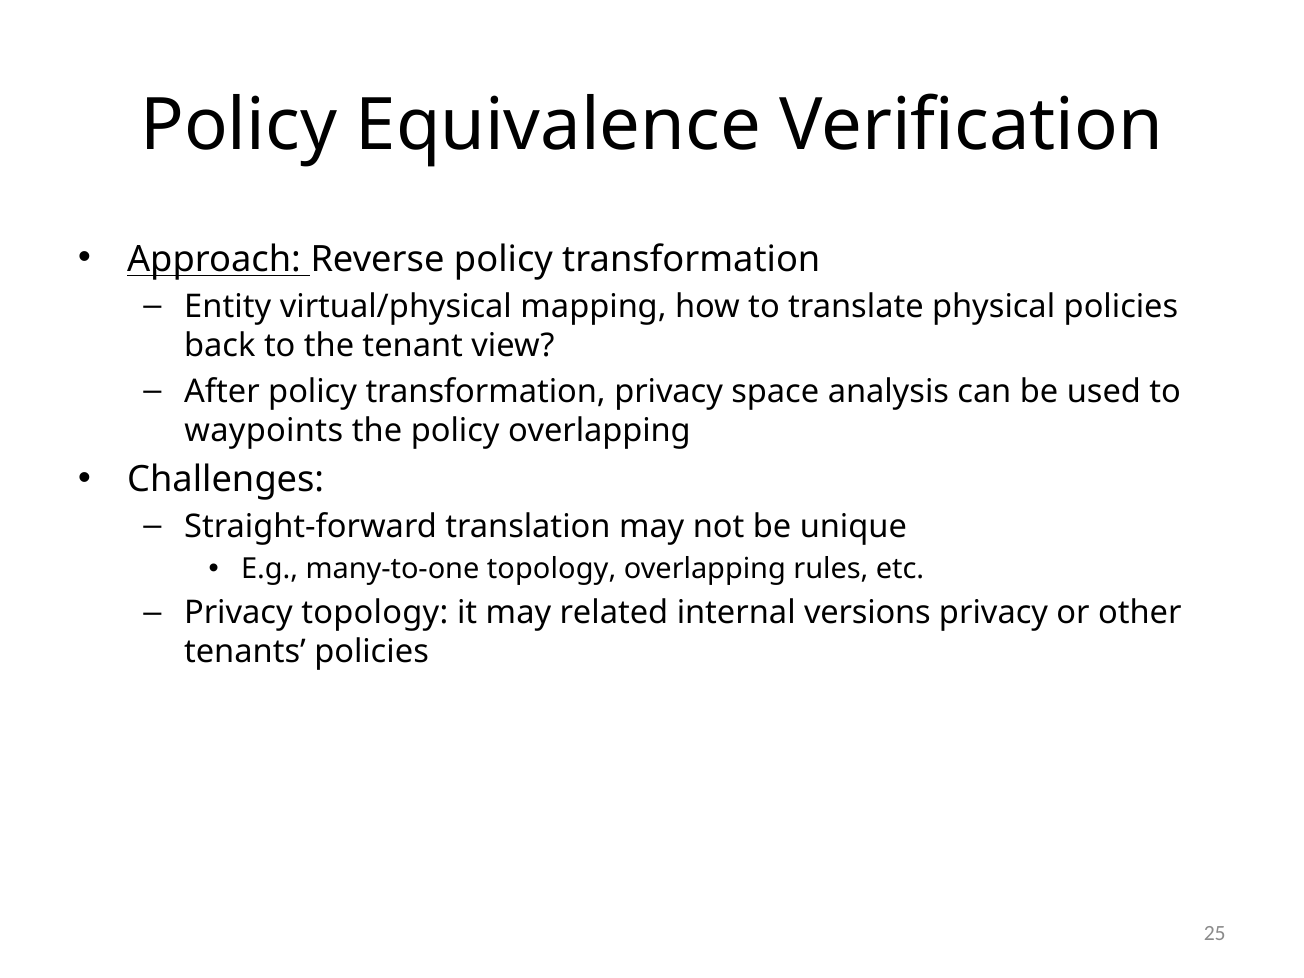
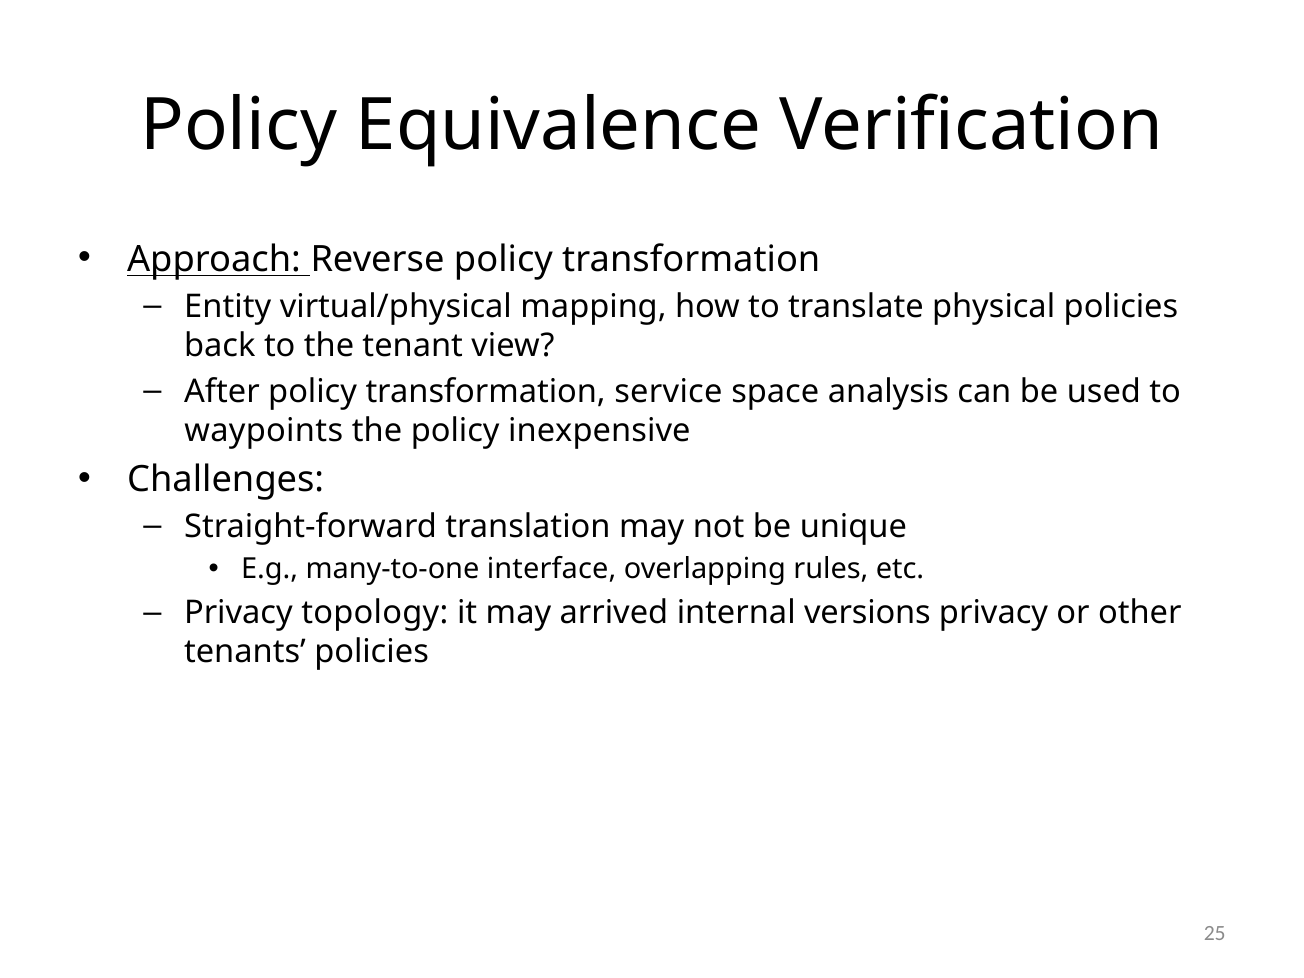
transformation privacy: privacy -> service
policy overlapping: overlapping -> inexpensive
many-to-one topology: topology -> interface
related: related -> arrived
